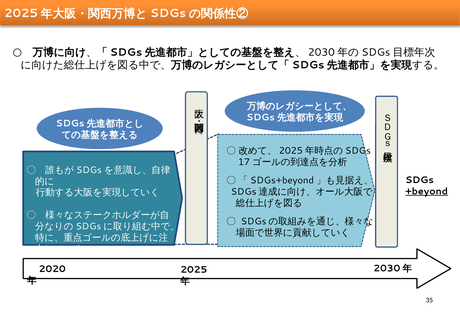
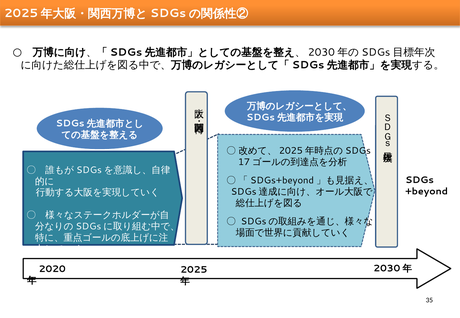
+beyond underline: present -> none
